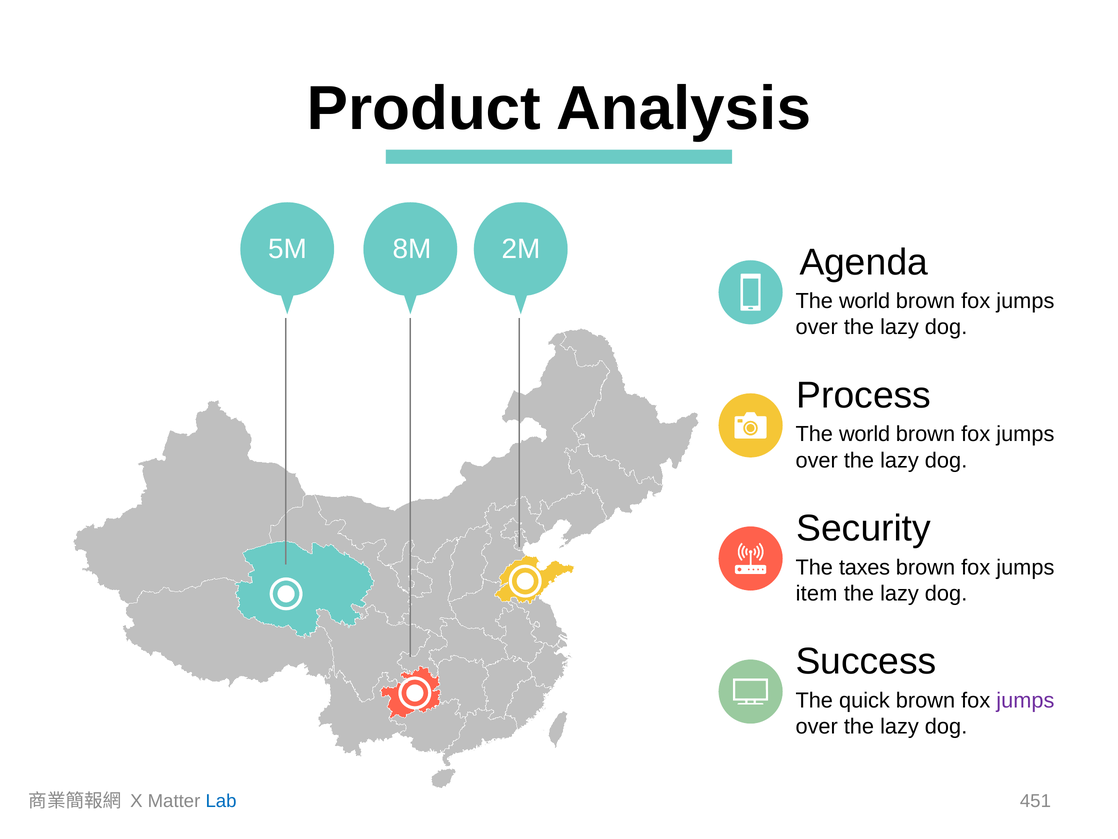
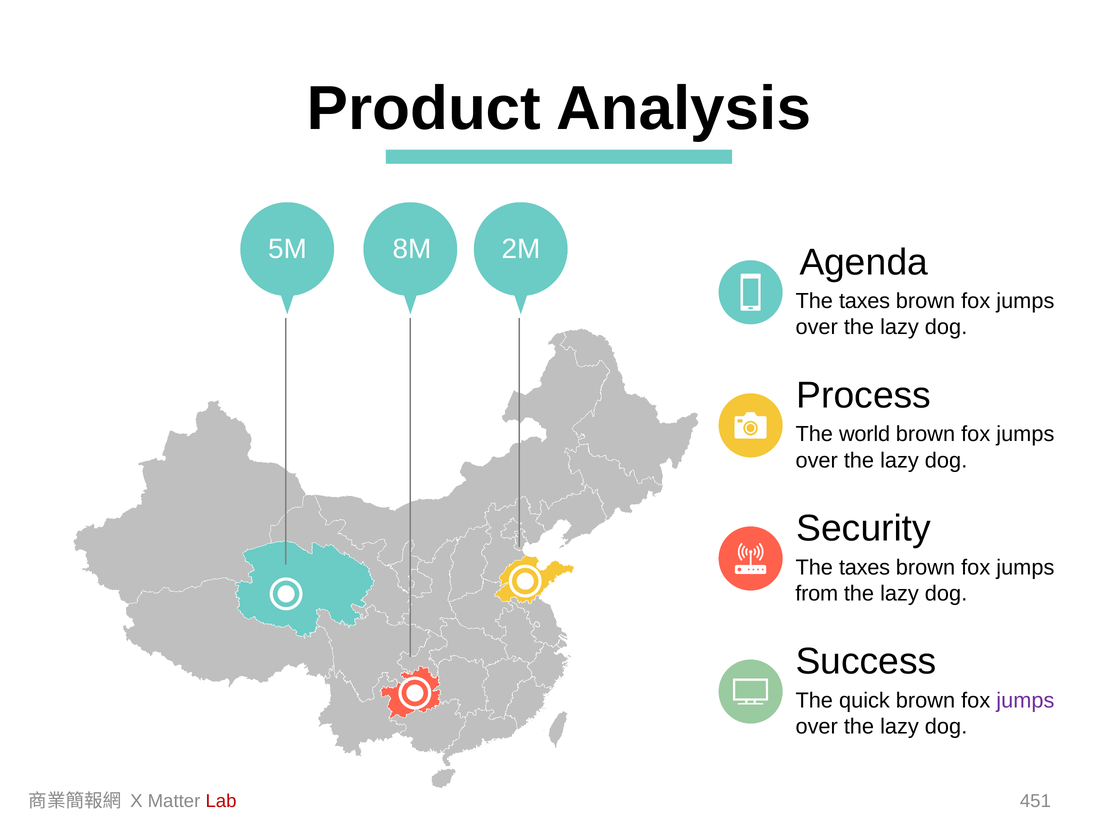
world at (865, 301): world -> taxes
item: item -> from
Lab colour: blue -> red
